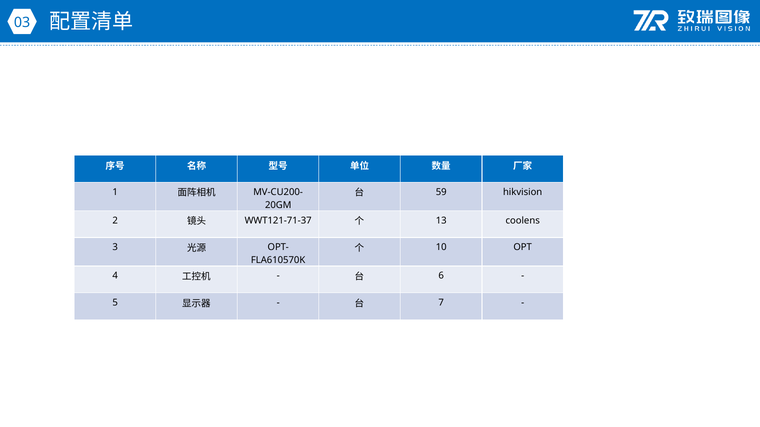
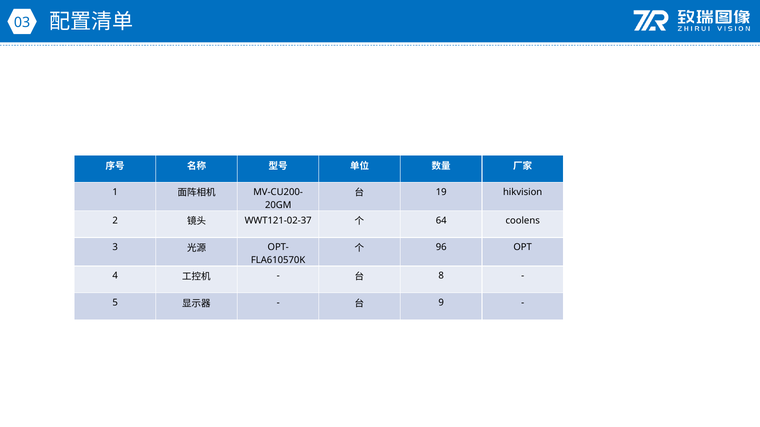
59: 59 -> 19
WWT121-71-37: WWT121-71-37 -> WWT121-02-37
13: 13 -> 64
10: 10 -> 96
6: 6 -> 8
7: 7 -> 9
